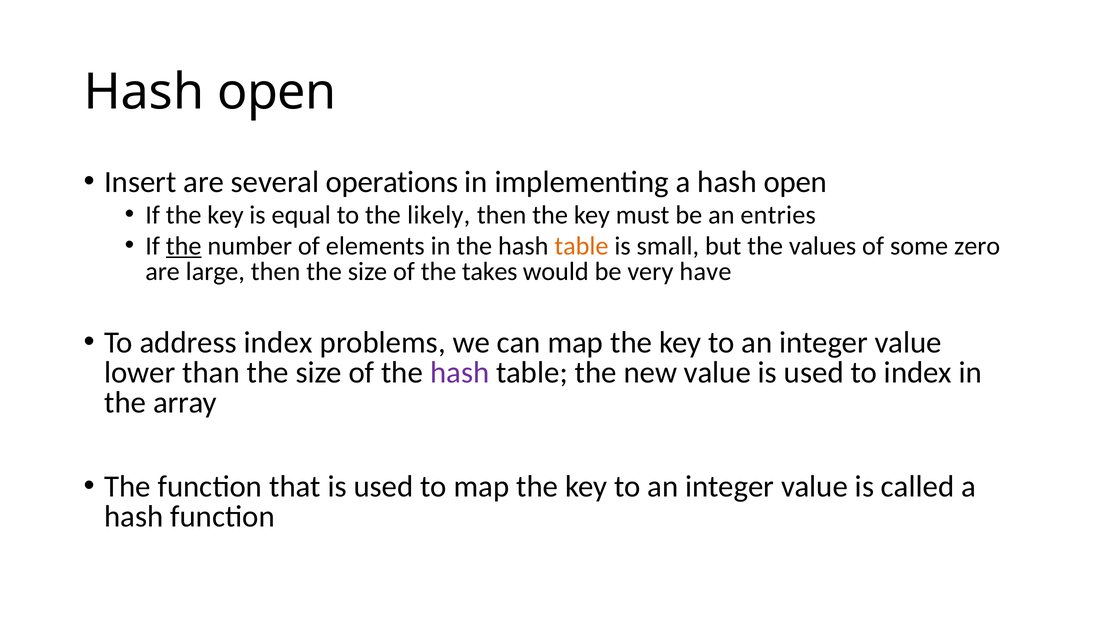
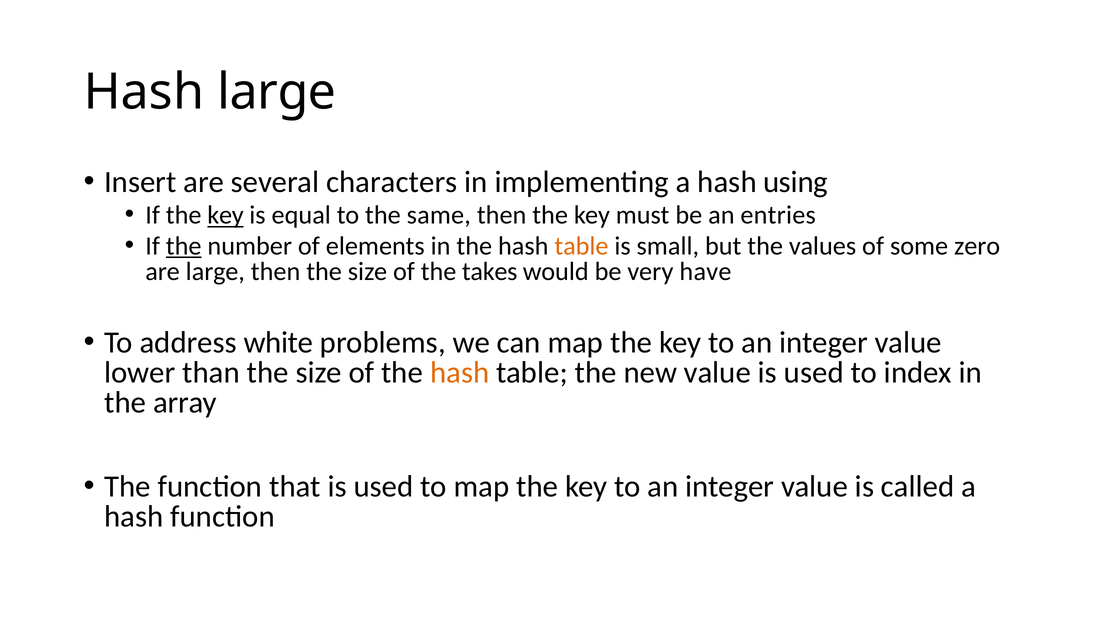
open at (277, 92): open -> large
operations: operations -> characters
a hash open: open -> using
key at (226, 215) underline: none -> present
likely: likely -> same
address index: index -> white
hash at (460, 373) colour: purple -> orange
